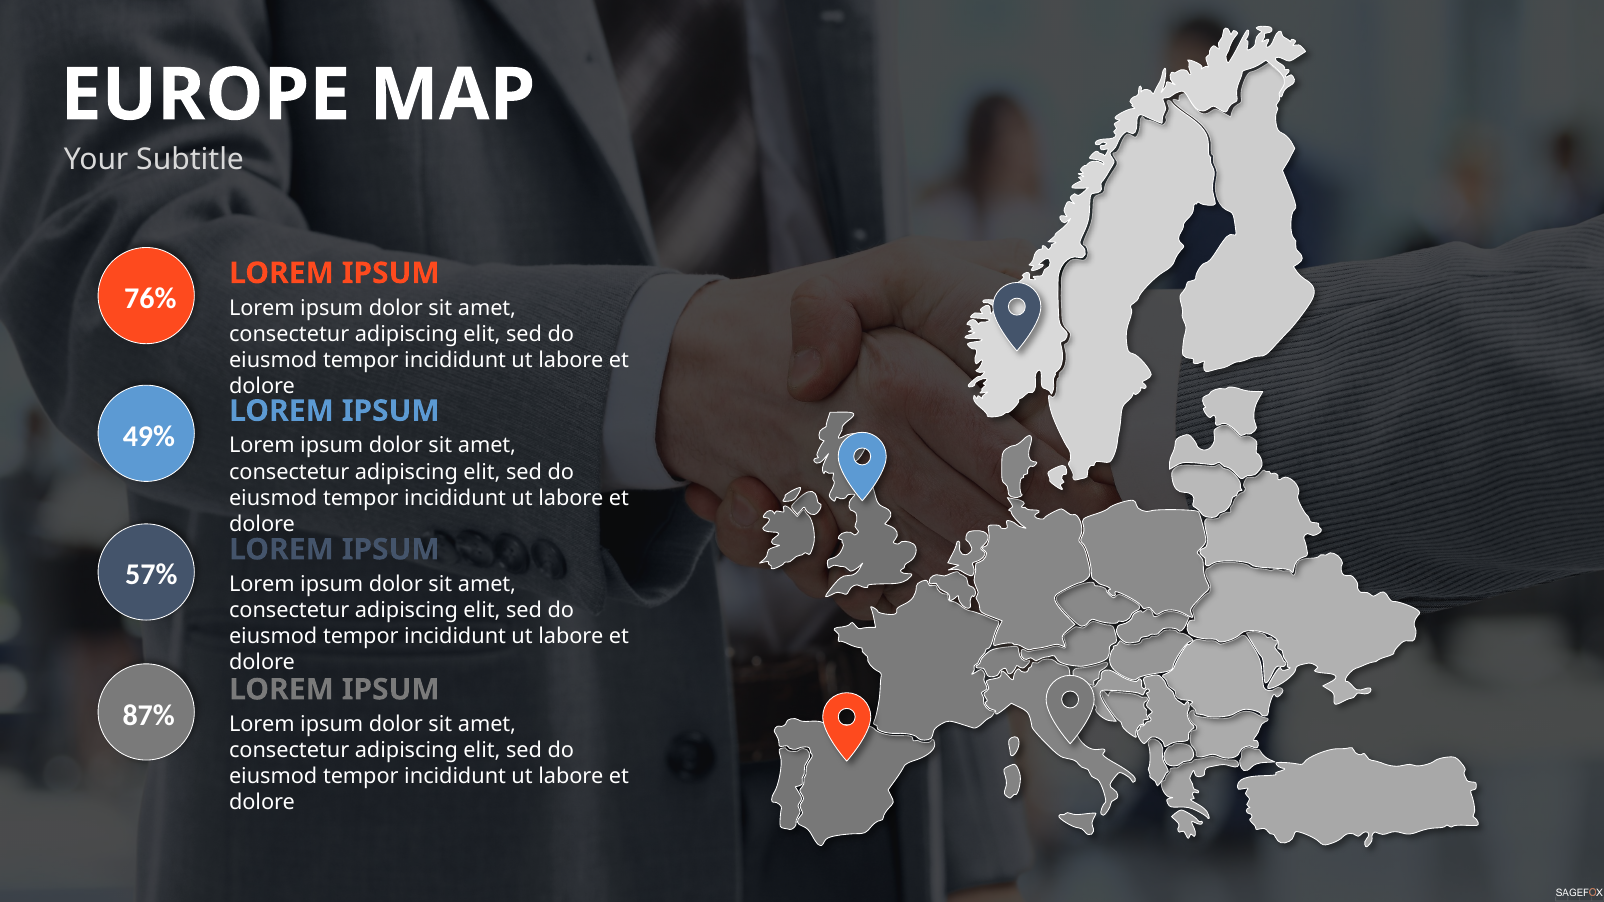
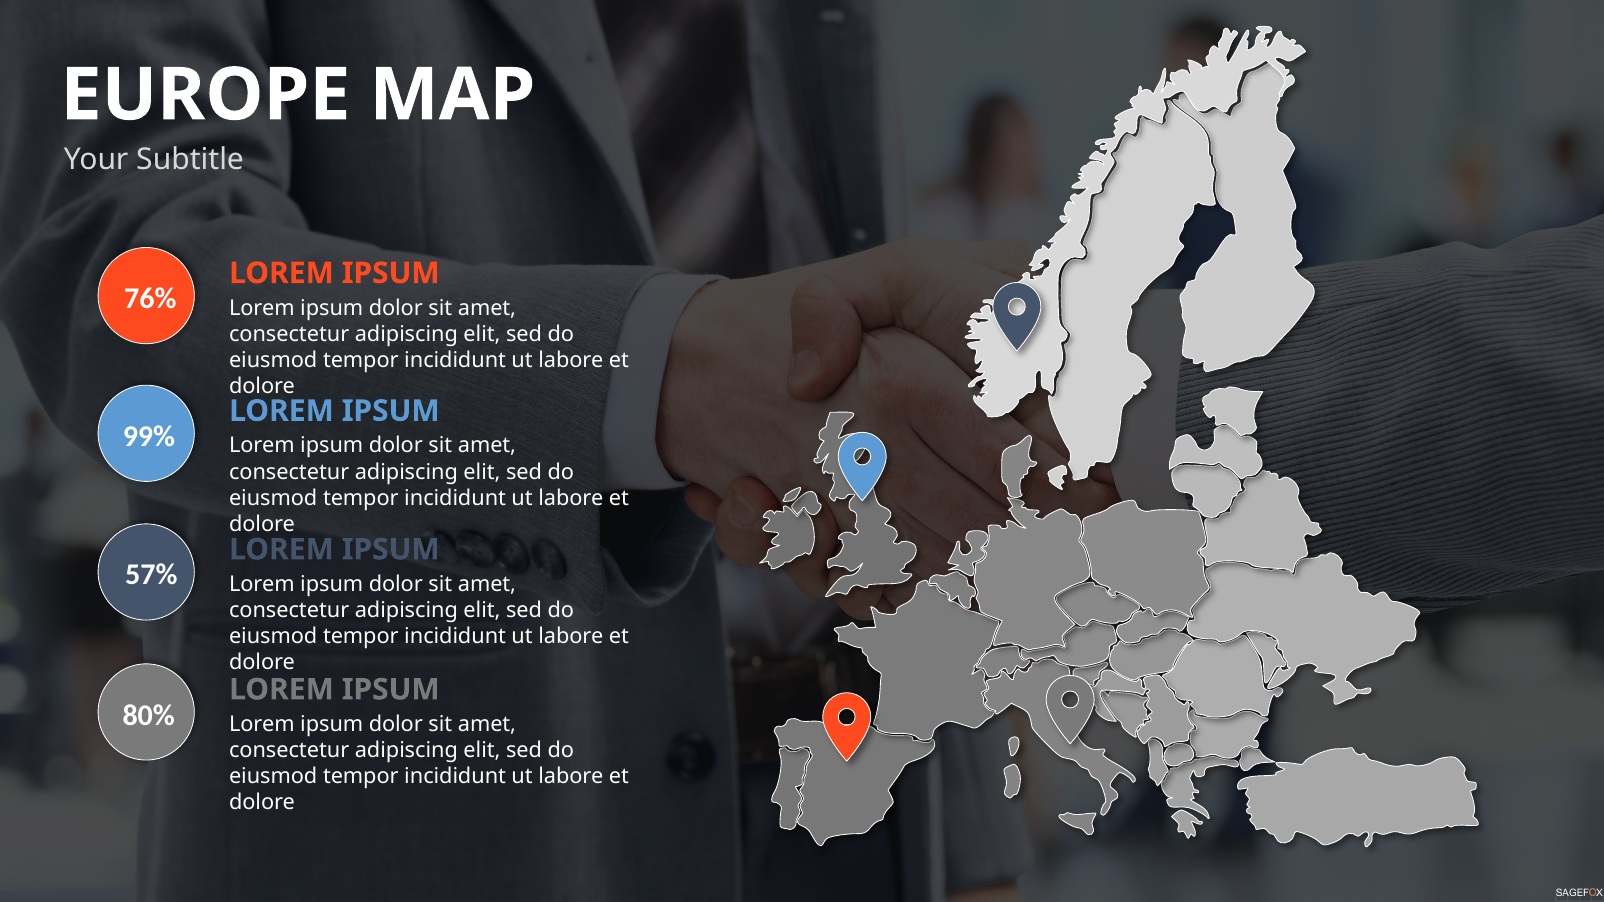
49%: 49% -> 99%
87%: 87% -> 80%
